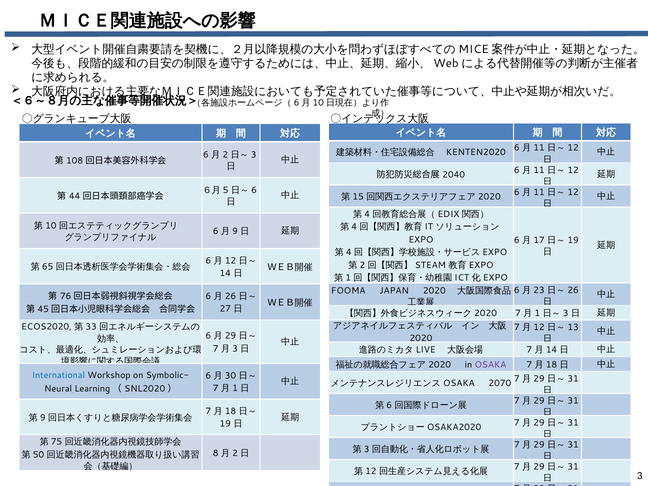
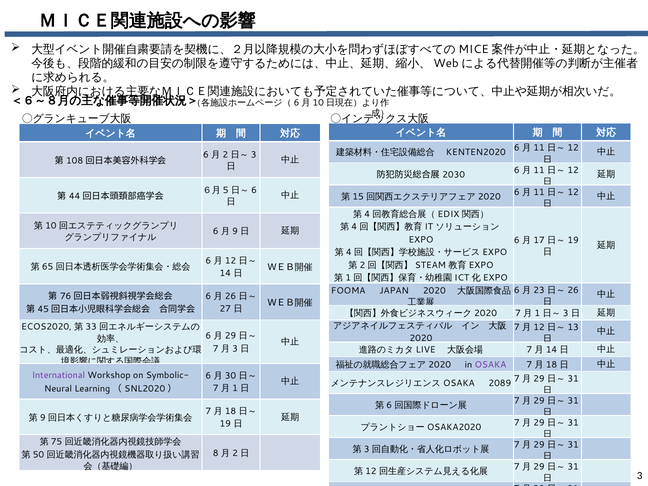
2040: 2040 -> 2030
International colour: blue -> purple
2070: 2070 -> 2089
